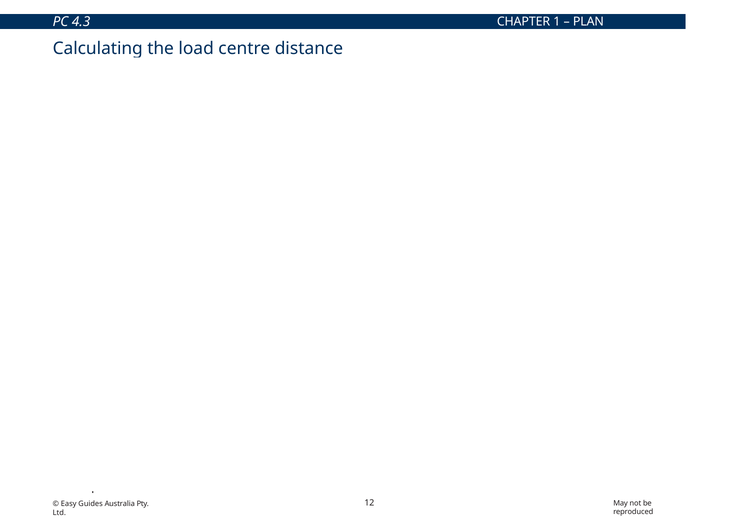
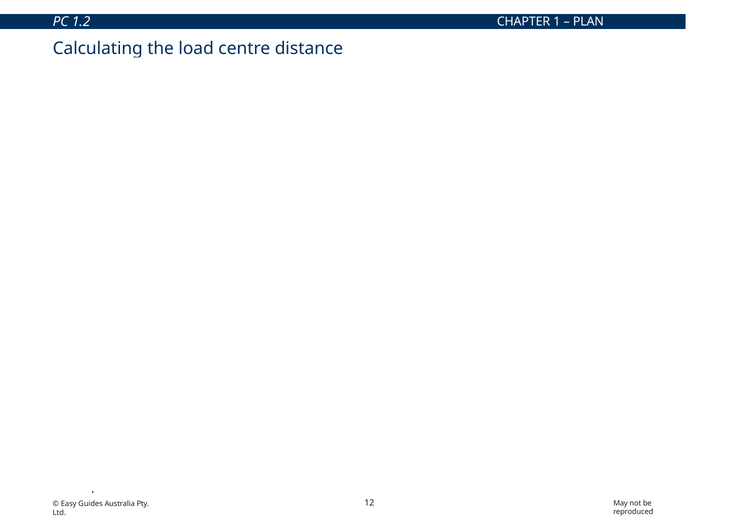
4.3: 4.3 -> 1.2
